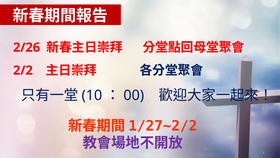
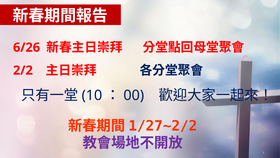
2/26: 2/26 -> 6/26
